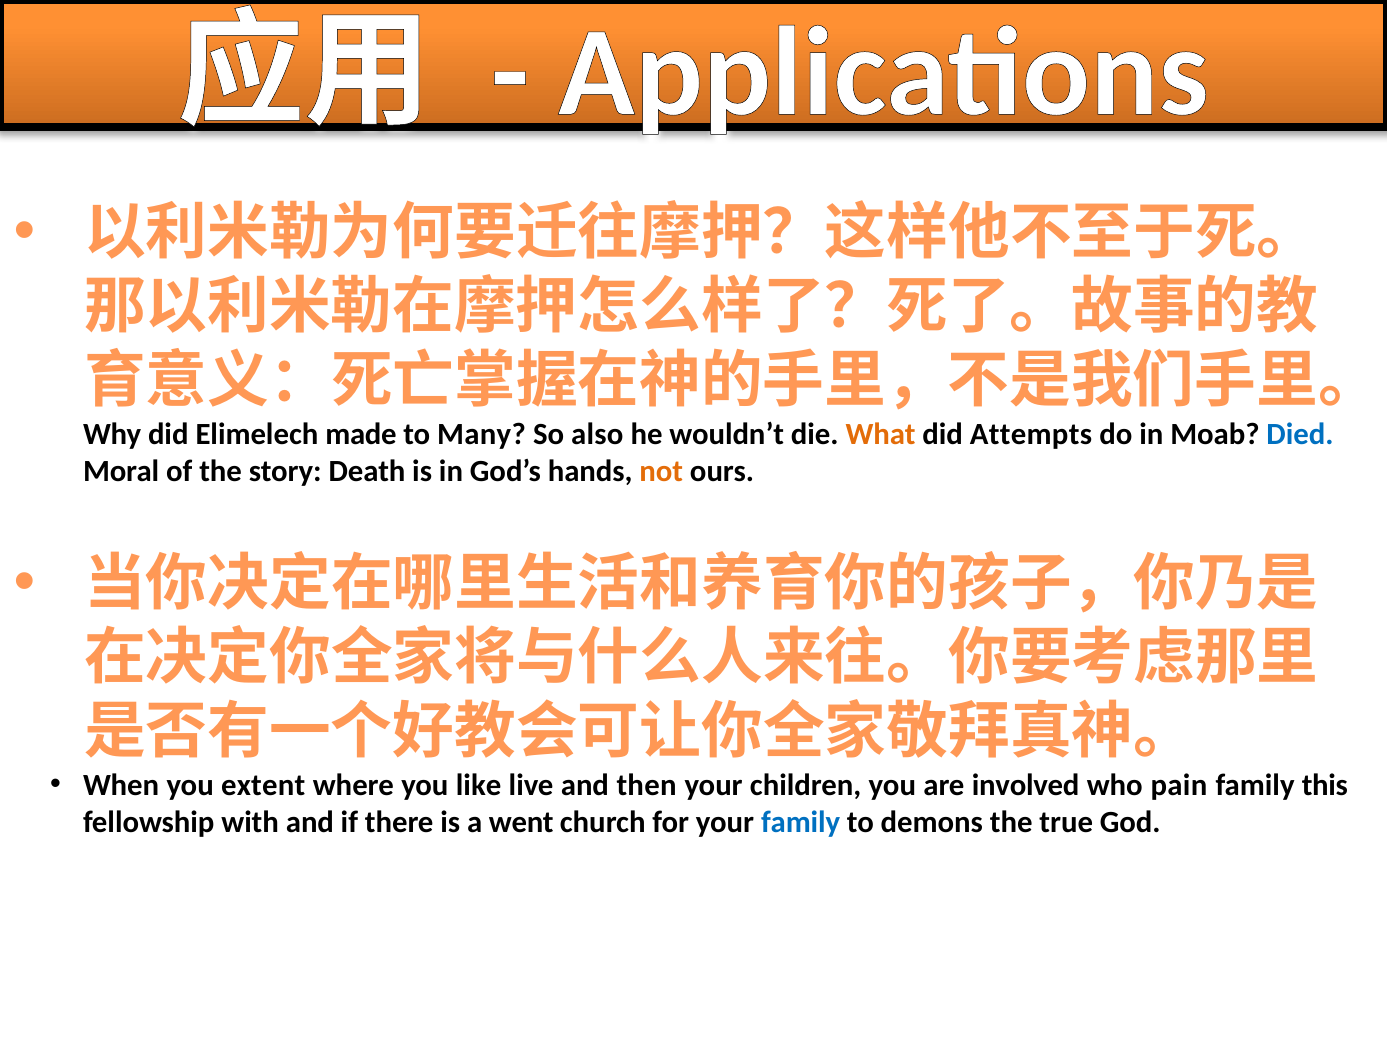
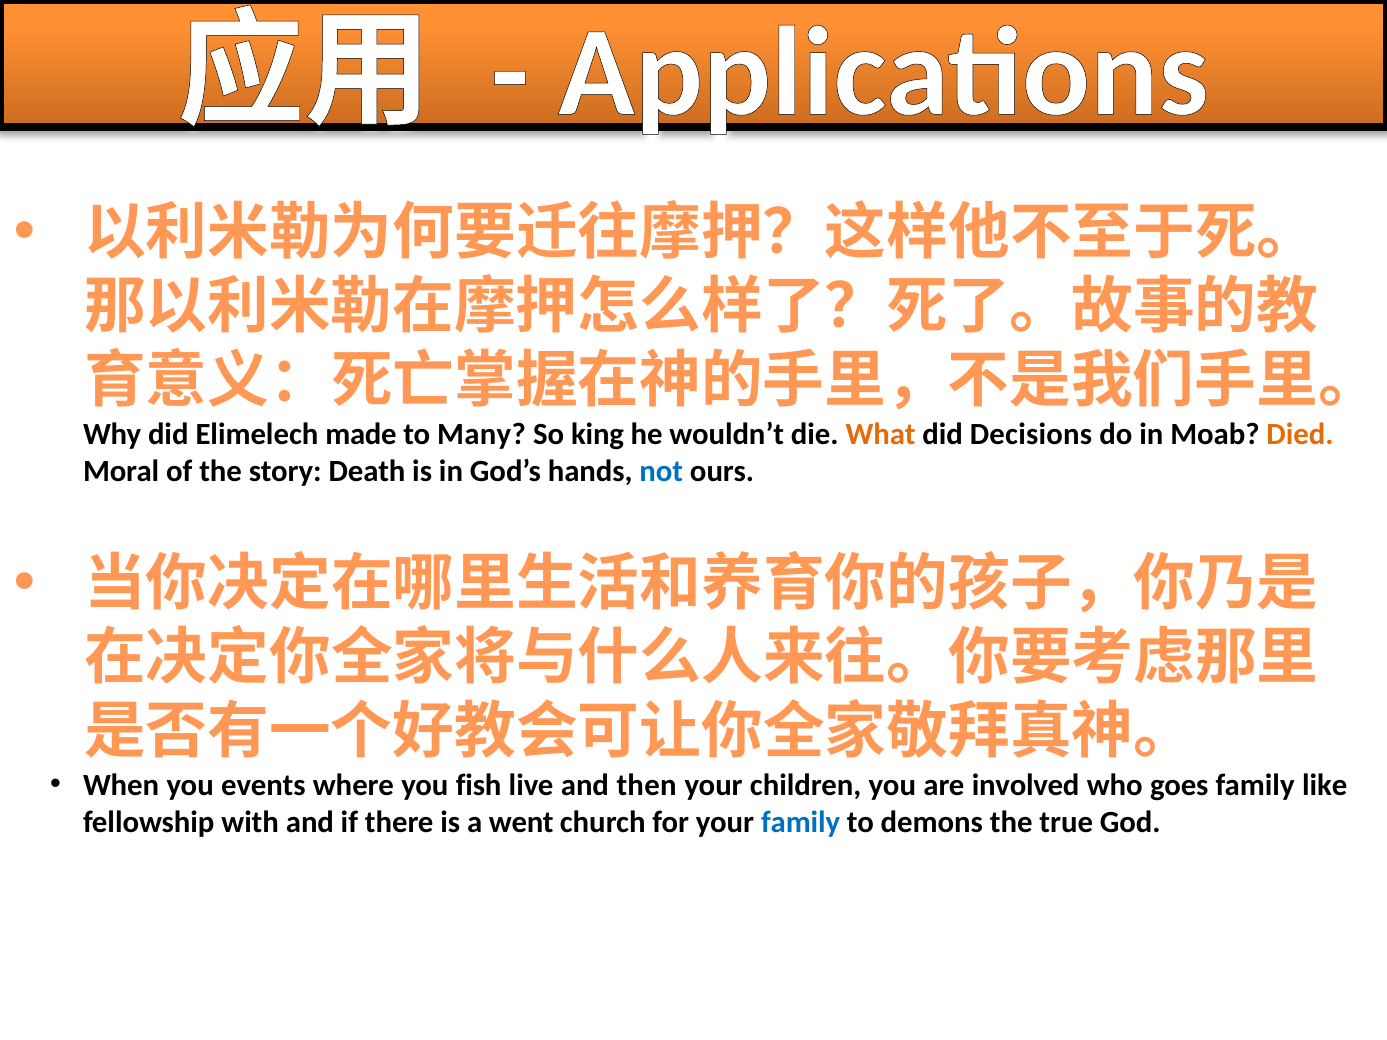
also: also -> king
Attempts: Attempts -> Decisions
Died colour: blue -> orange
not colour: orange -> blue
extent: extent -> events
like: like -> fish
pain: pain -> goes
this: this -> like
